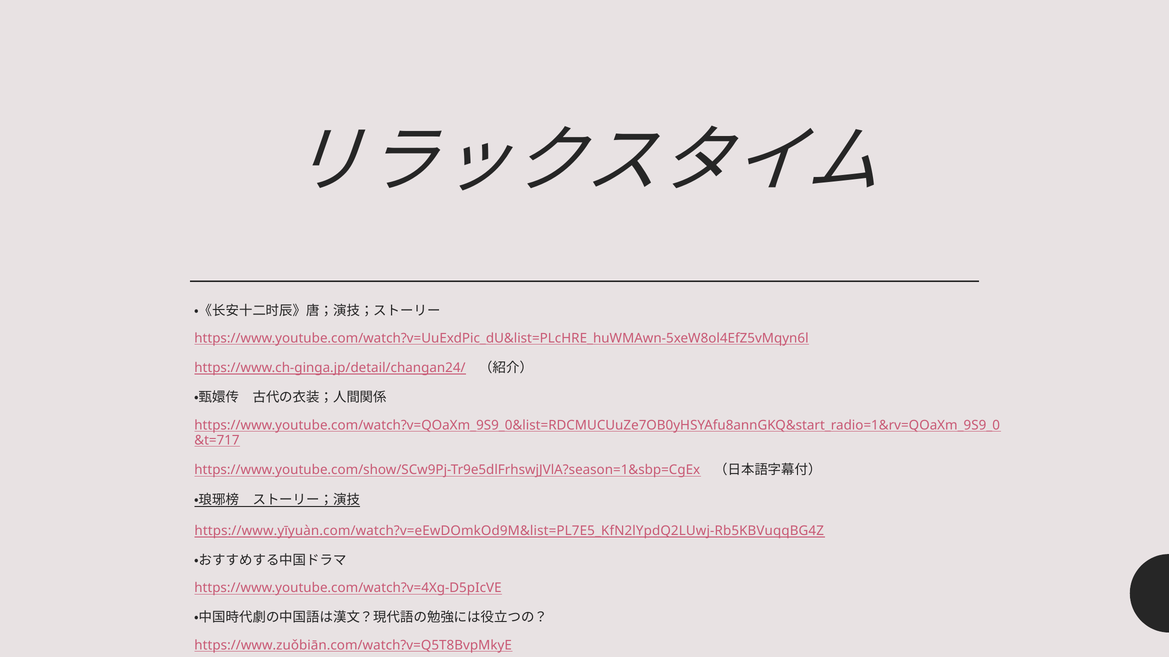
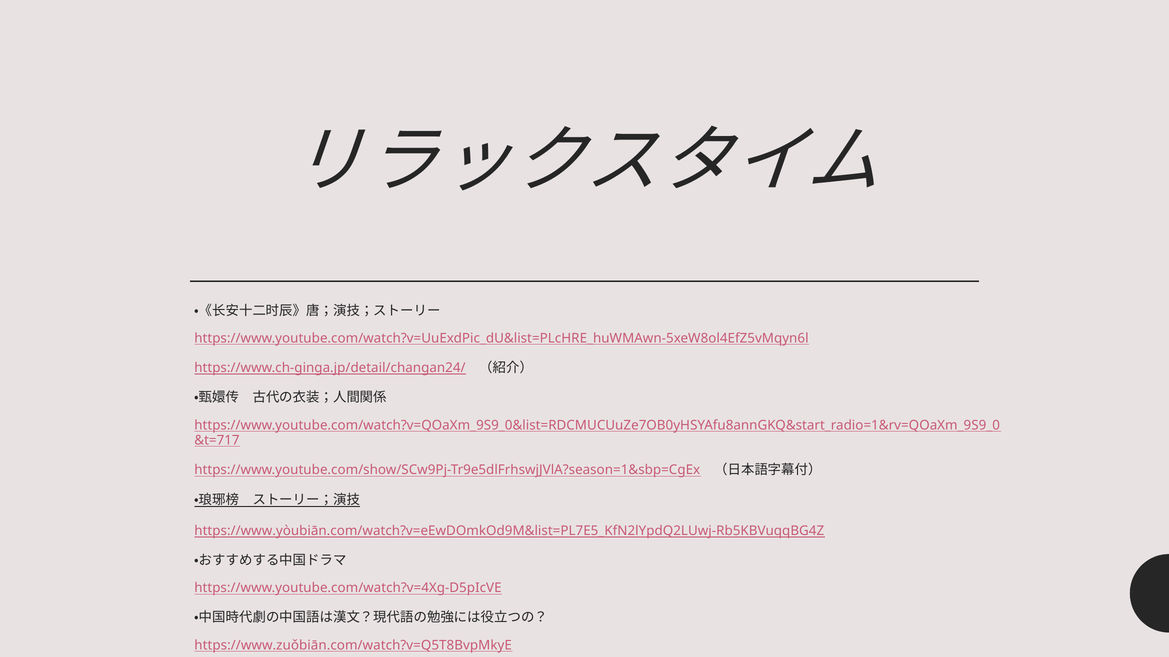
https://www.yīyuàn.com/watch?v=eEwDOmkOd9M&list=PL7E5_KfN2lYpdQ2LUwj-Rb5KBVuqqBG4Z: https://www.yīyuàn.com/watch?v=eEwDOmkOd9M&list=PL7E5_KfN2lYpdQ2LUwj-Rb5KBVuqqBG4Z -> https://www.yòubiān.com/watch?v=eEwDOmkOd9M&list=PL7E5_KfN2lYpdQ2LUwj-Rb5KBVuqqBG4Z
